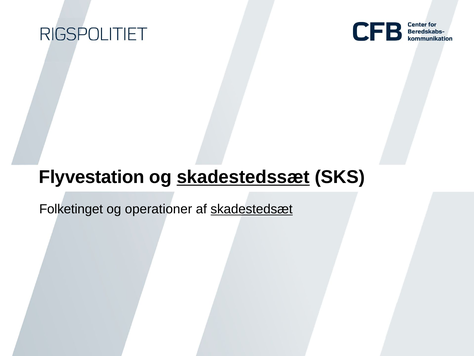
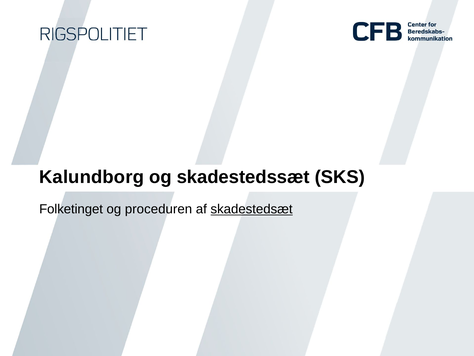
Flyvestation: Flyvestation -> Kalundborg
skadestedssæt underline: present -> none
operationer: operationer -> proceduren
